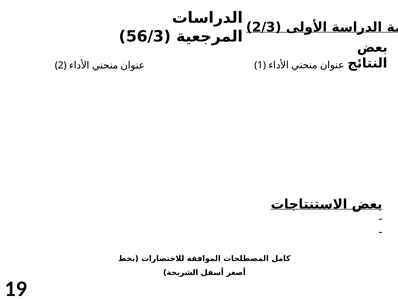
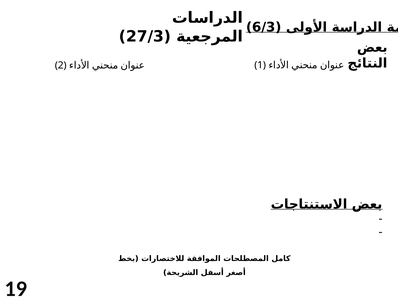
2/3: 2/3 -> 6/3
56/3: 56/3 -> 27/3
